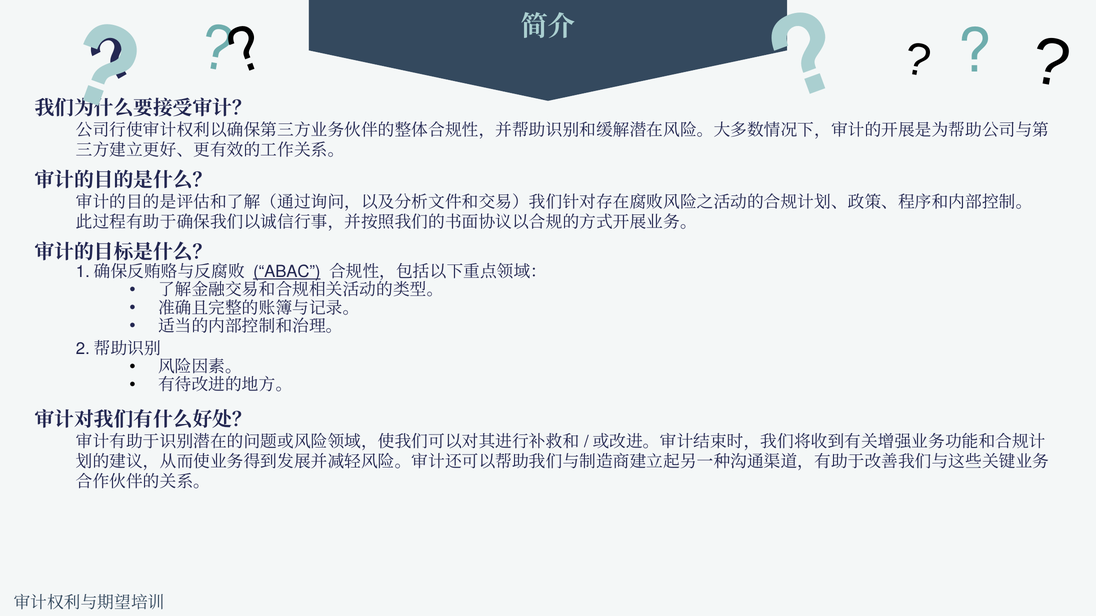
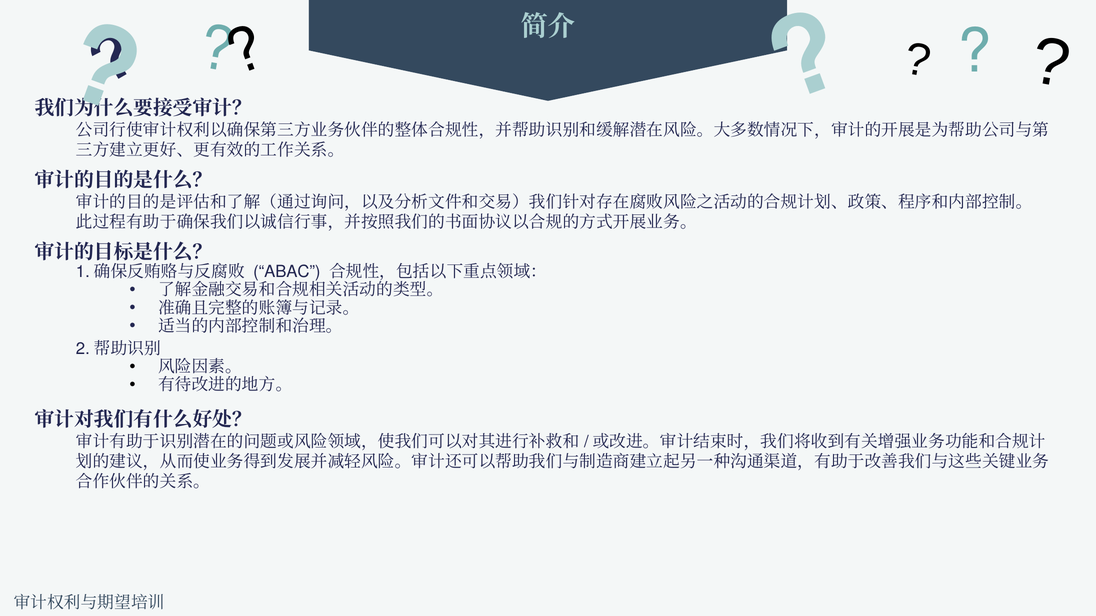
ABAC underline: present -> none
